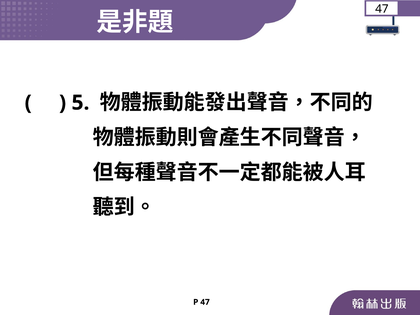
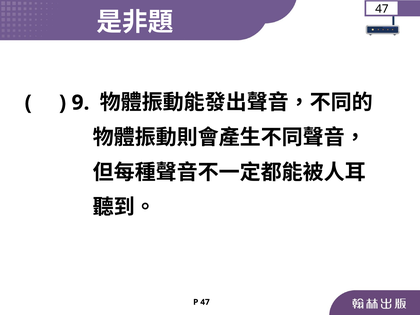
5: 5 -> 9
